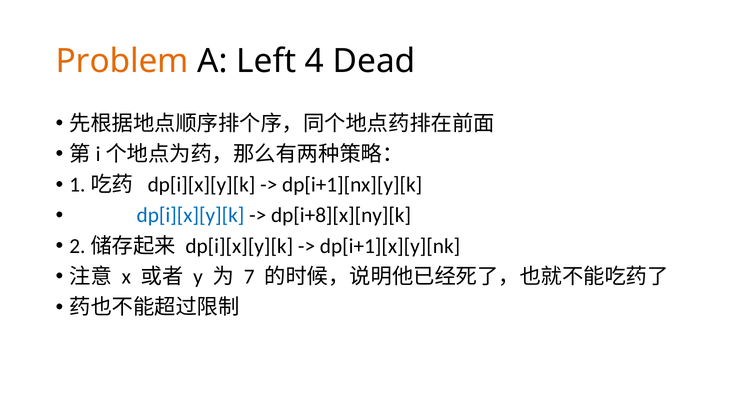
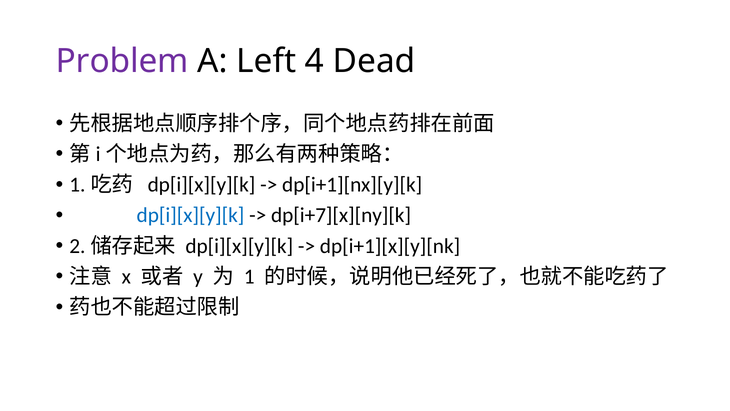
Problem colour: orange -> purple
dp[i+8][x][ny][k: dp[i+8][x][ny][k -> dp[i+7][x][ny][k
7: 7 -> 1
